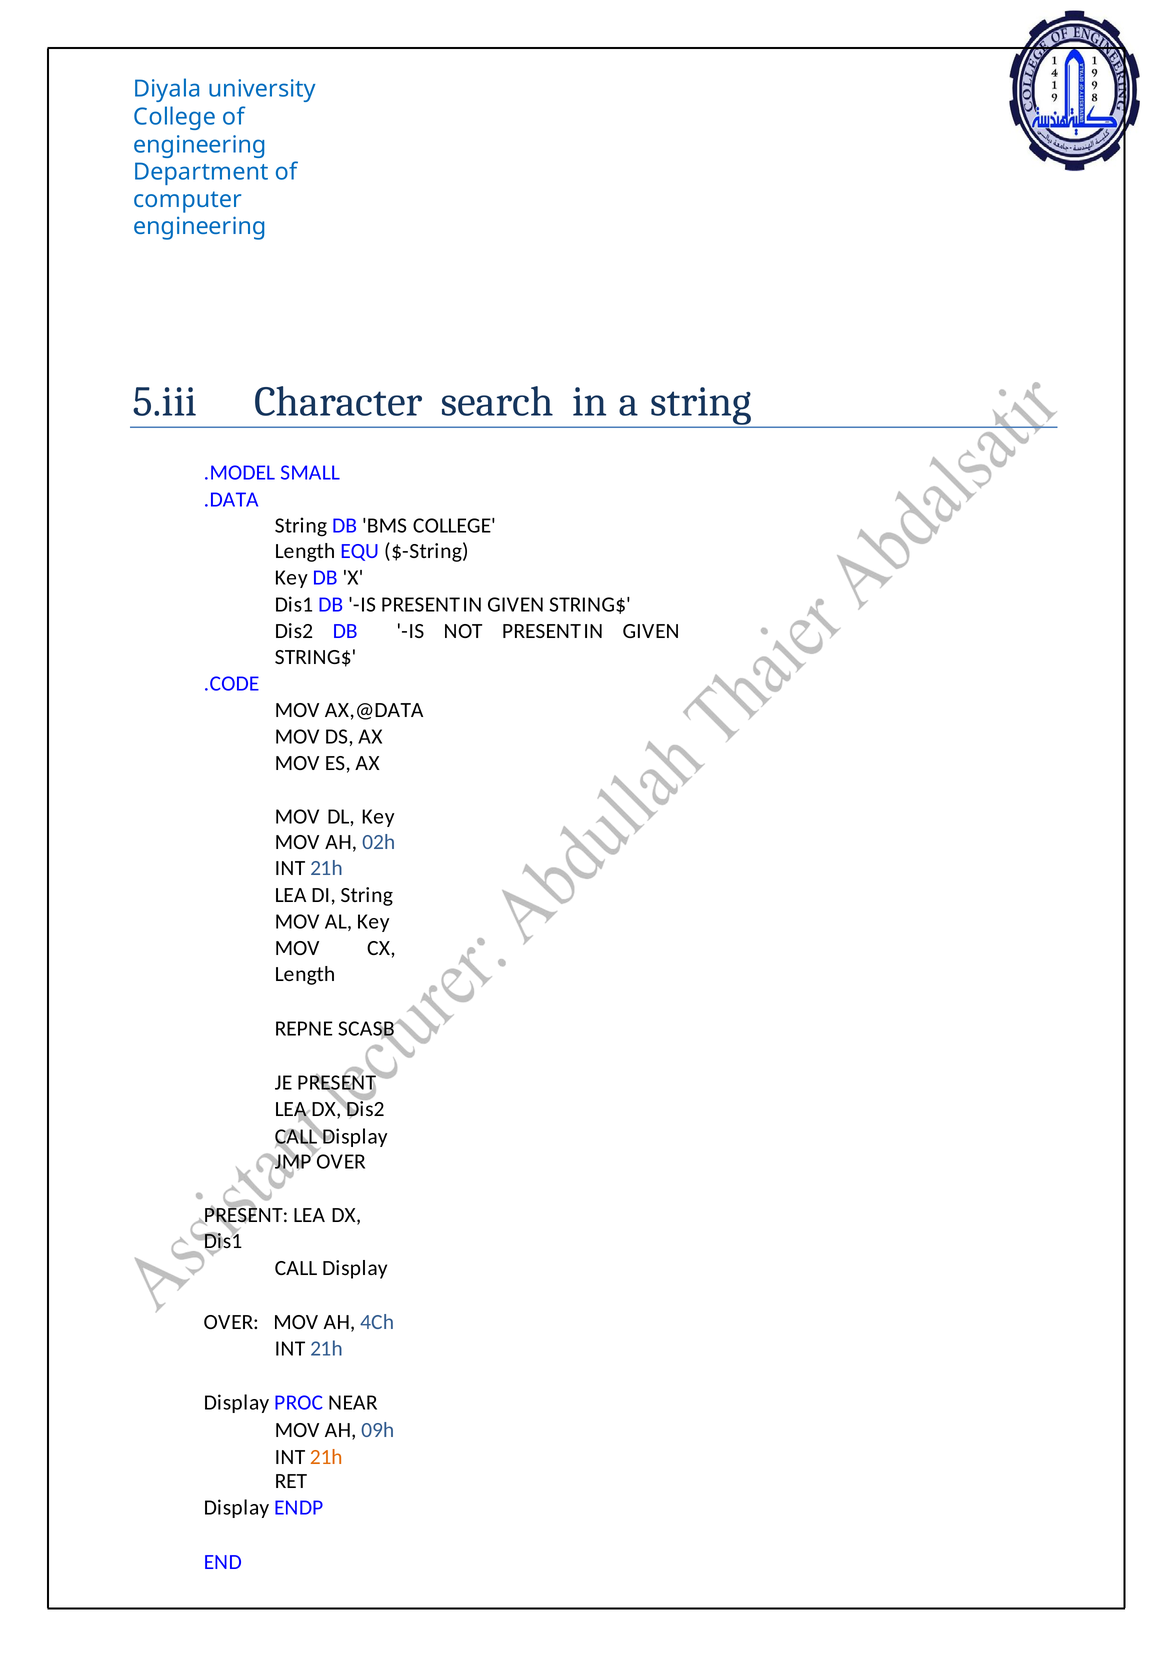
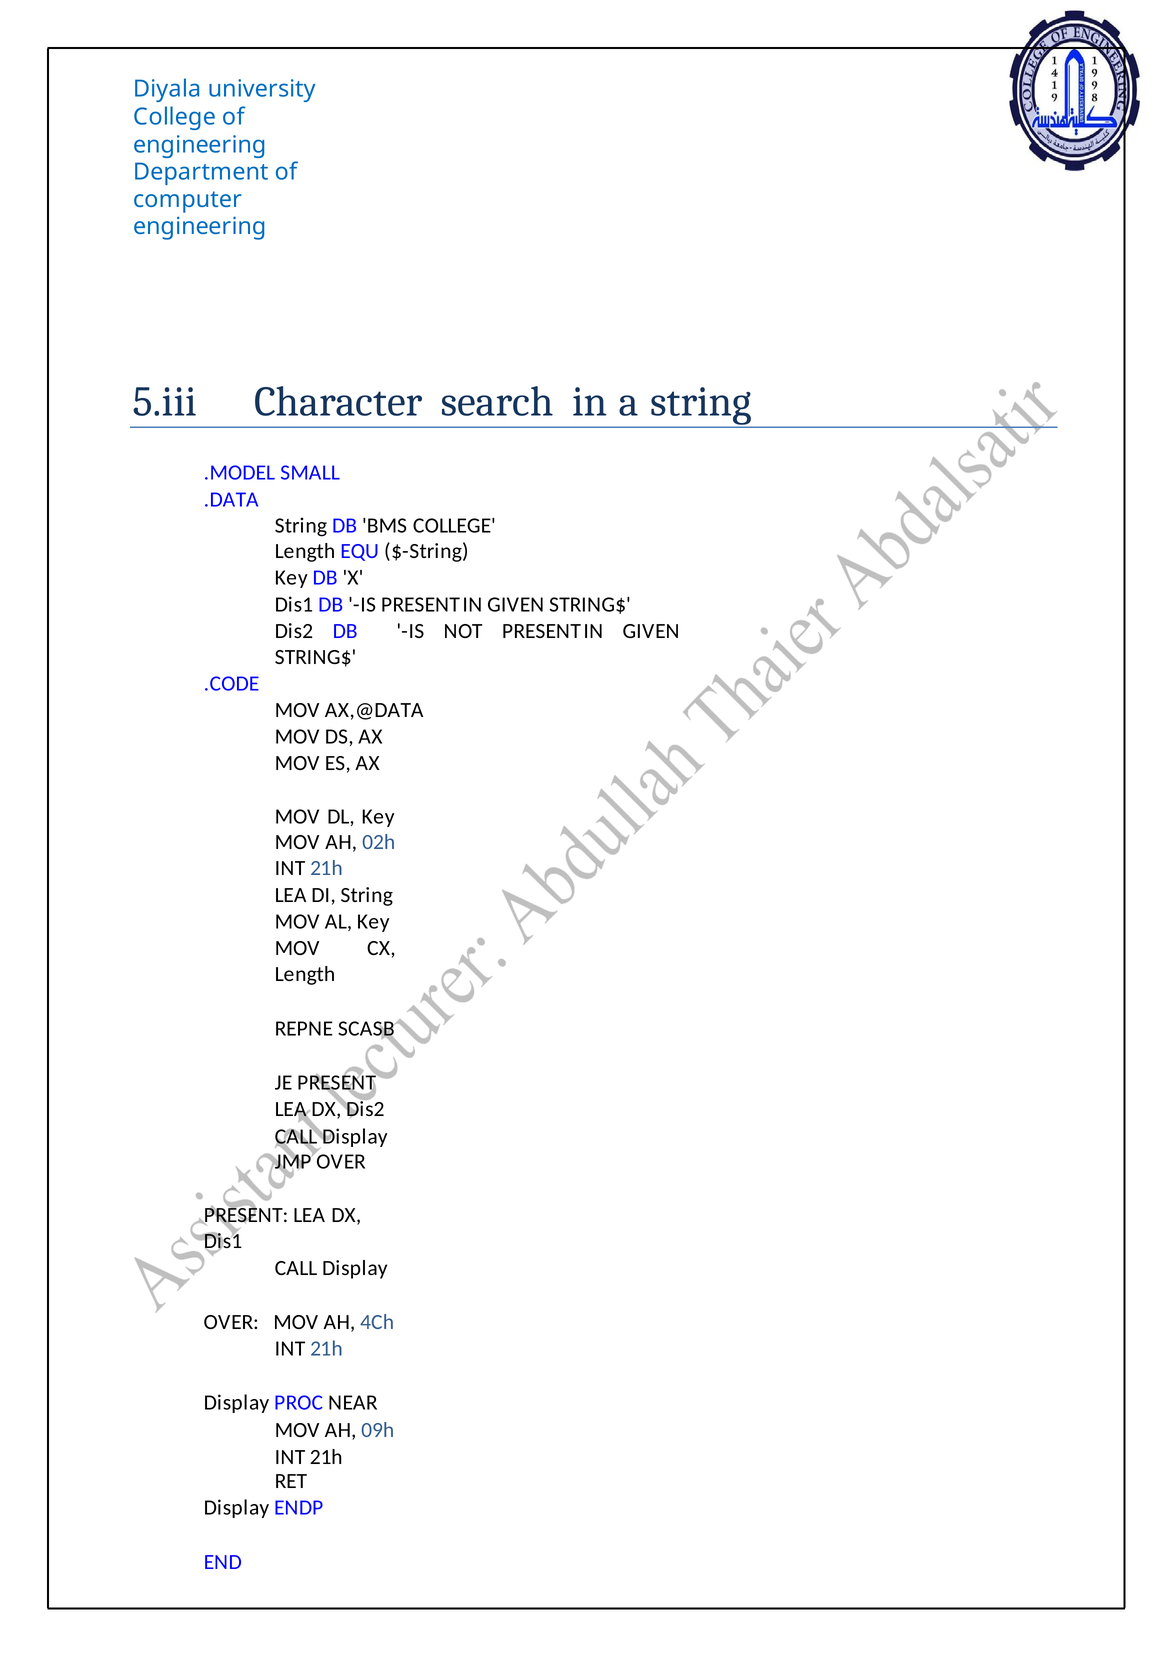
21h at (326, 1457) colour: orange -> black
